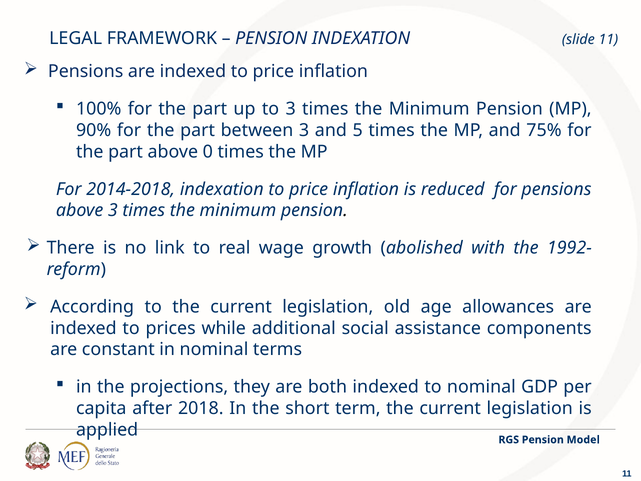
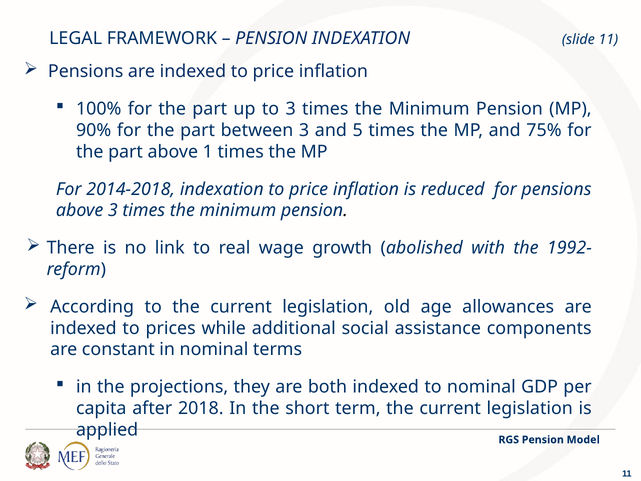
0: 0 -> 1
